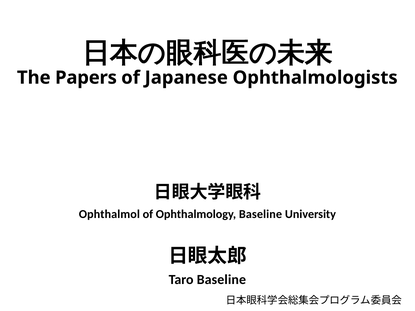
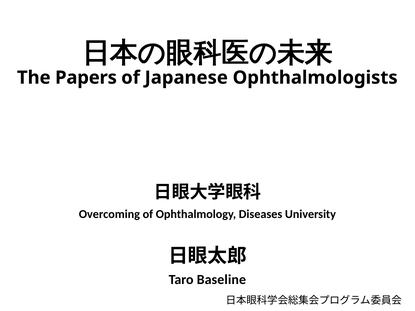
Ophthalmol: Ophthalmol -> Overcoming
Ophthalmology Baseline: Baseline -> Diseases
